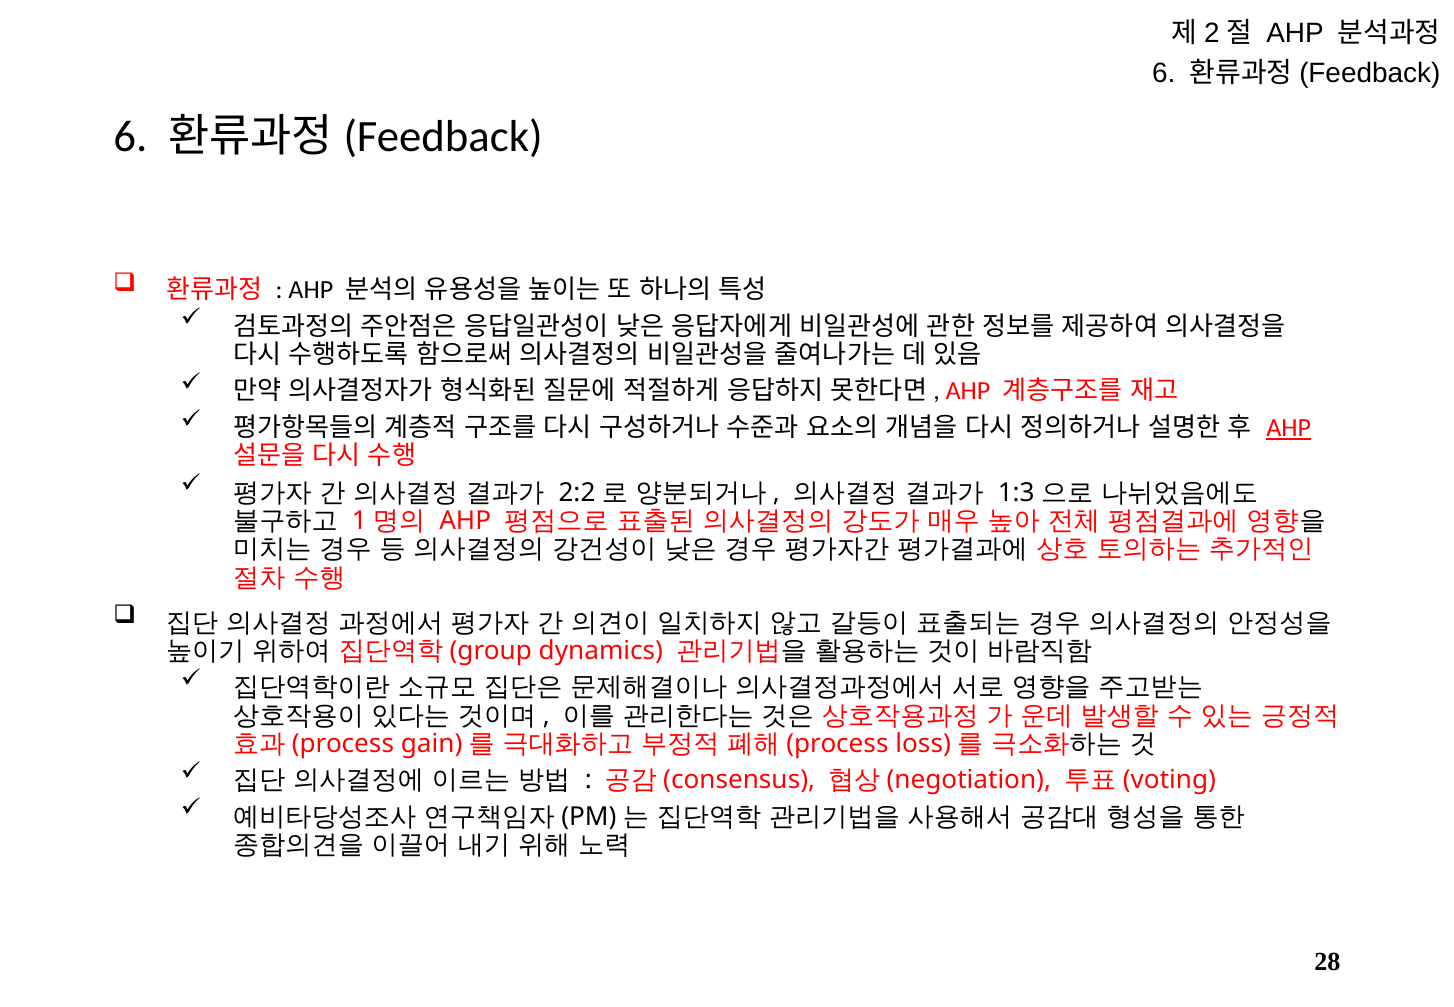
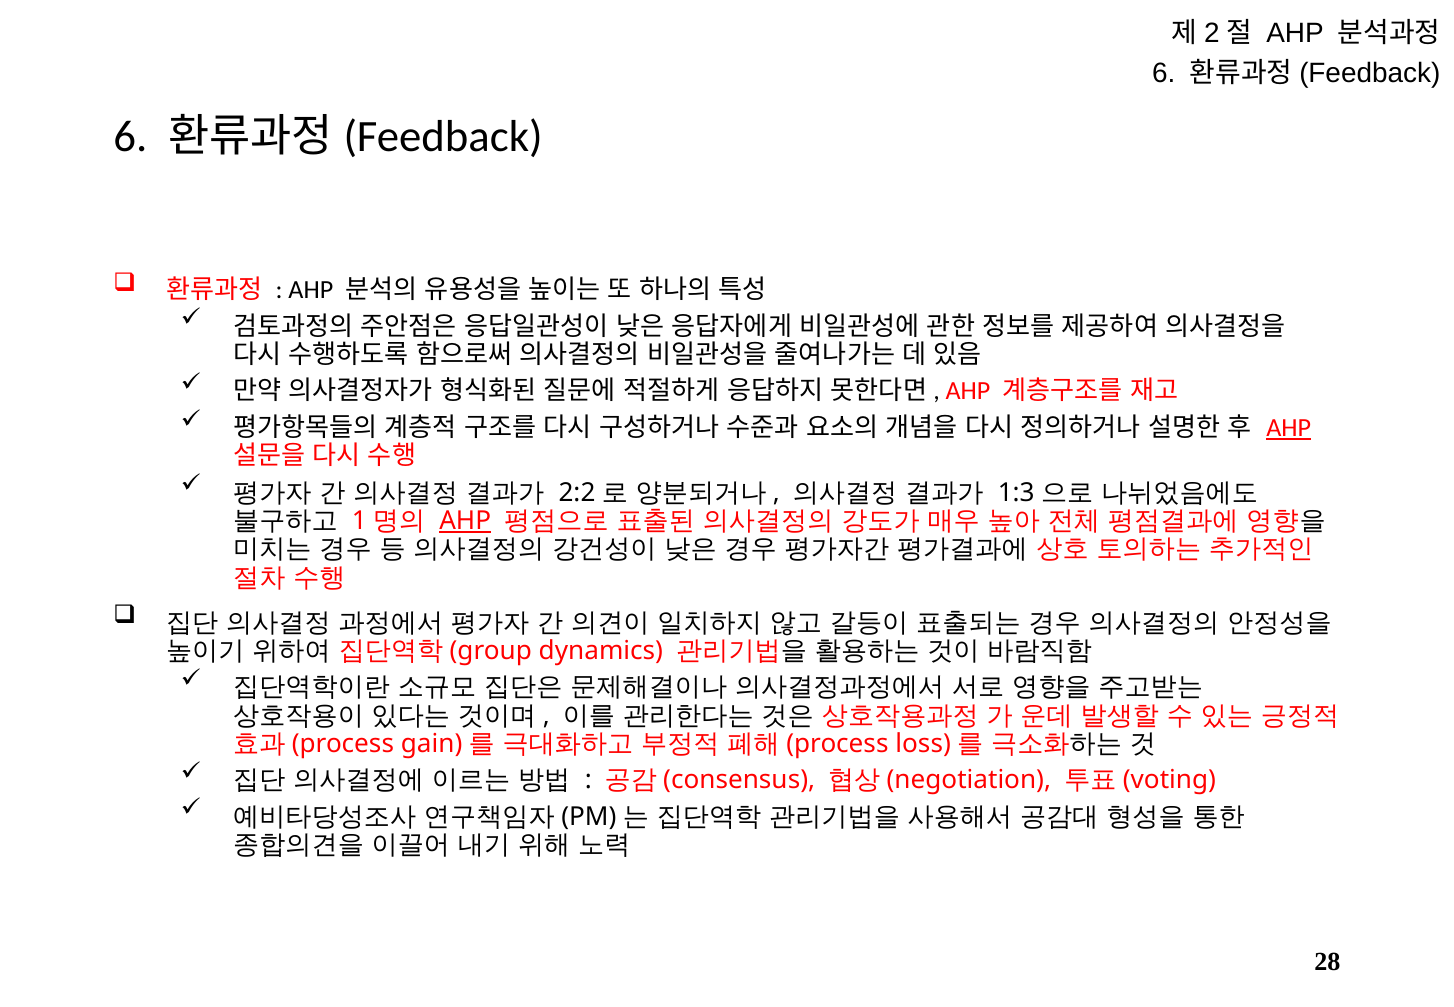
AHP at (465, 521) underline: none -> present
